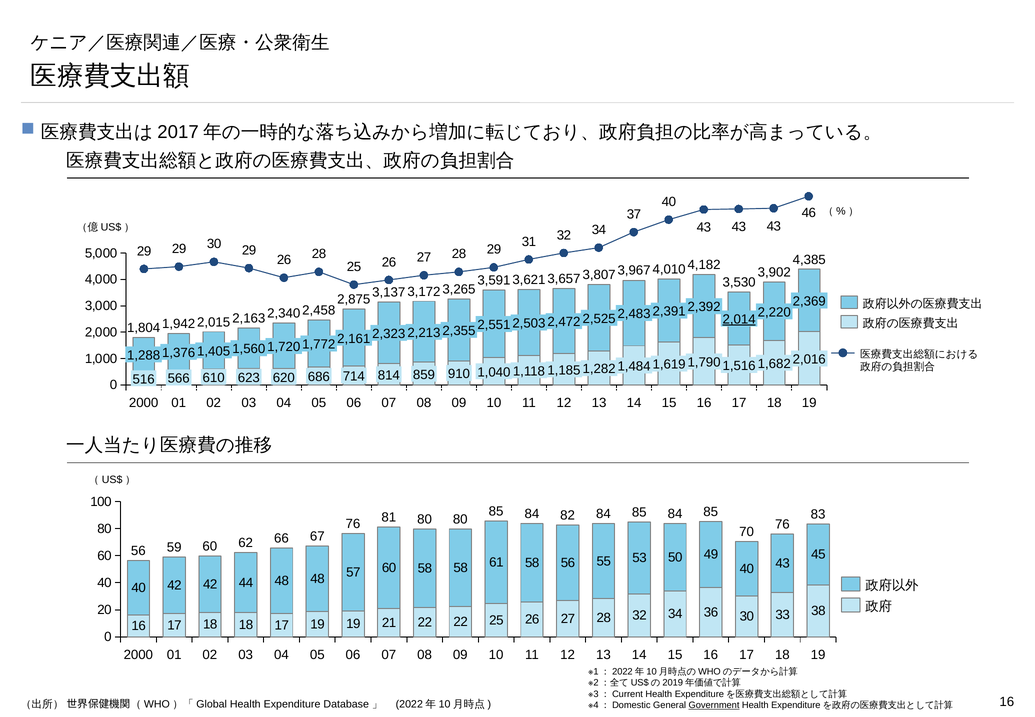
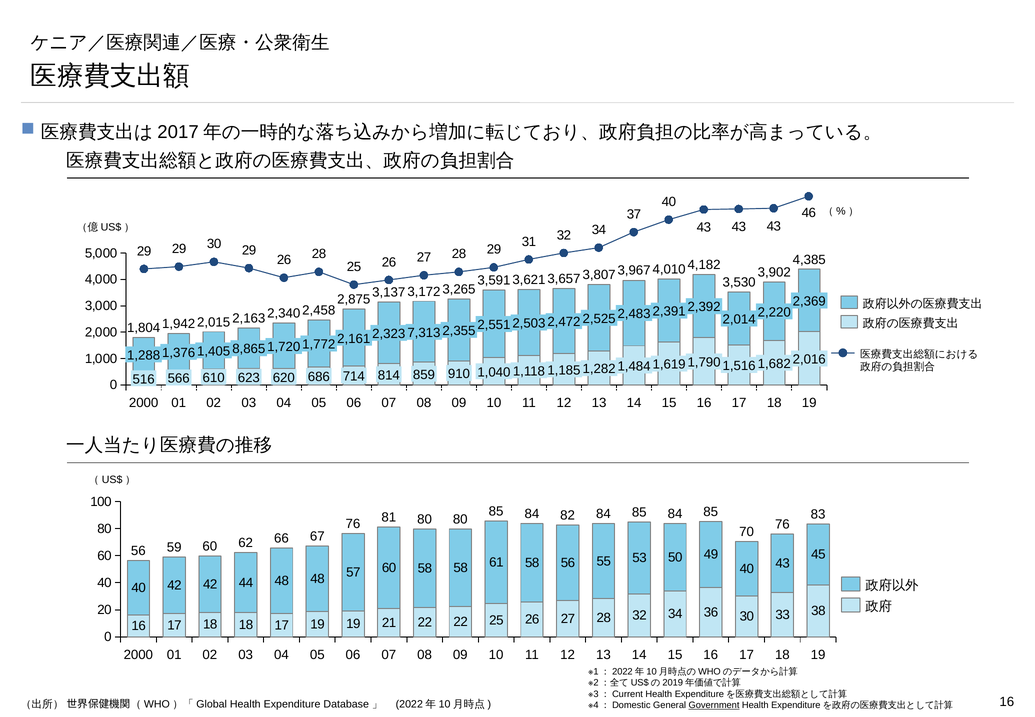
2,014 underline: present -> none
2,213: 2,213 -> 7,313
1,560: 1,560 -> 8,865
